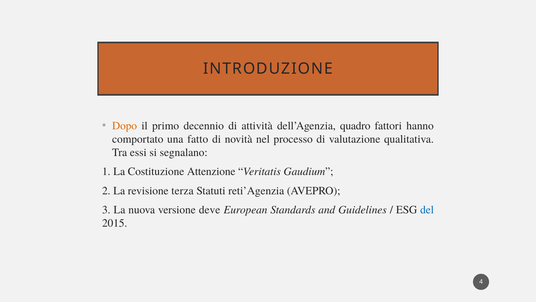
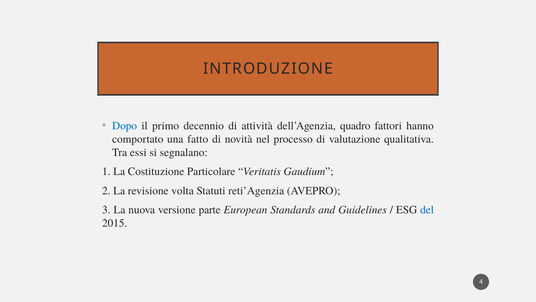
Dopo colour: orange -> blue
Attenzione: Attenzione -> Particolare
terza: terza -> volta
deve: deve -> parte
